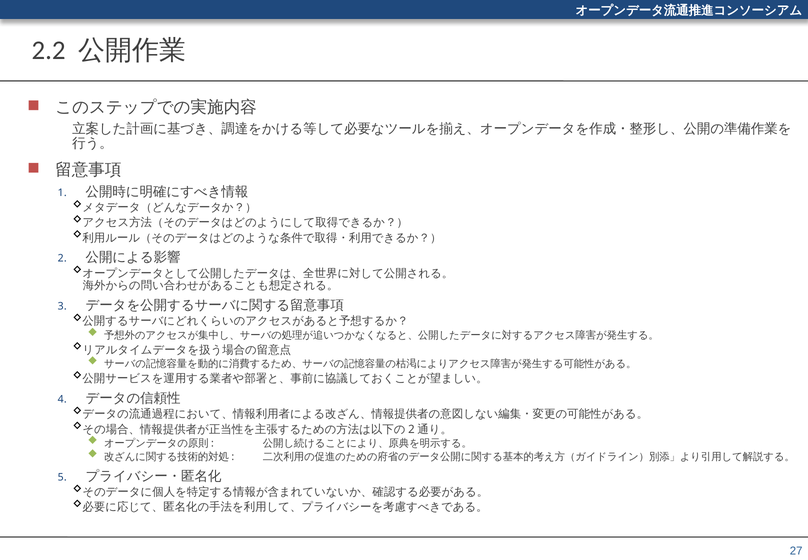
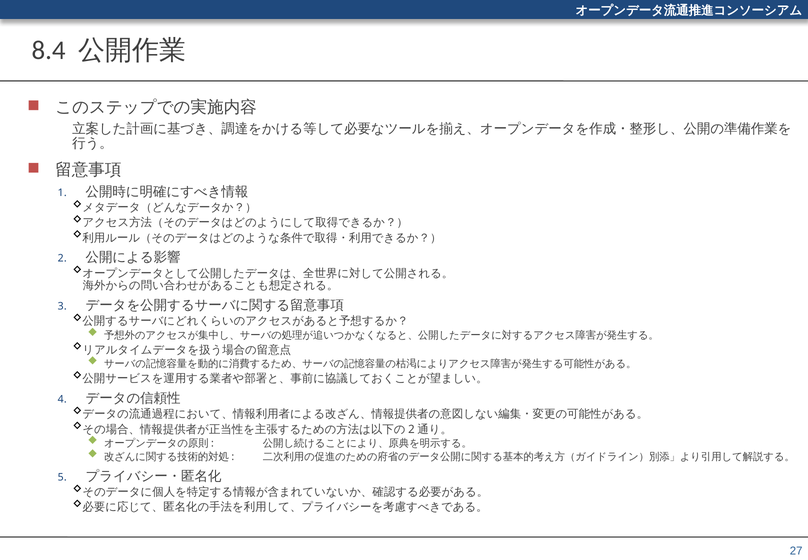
2.2: 2.2 -> 8.4
